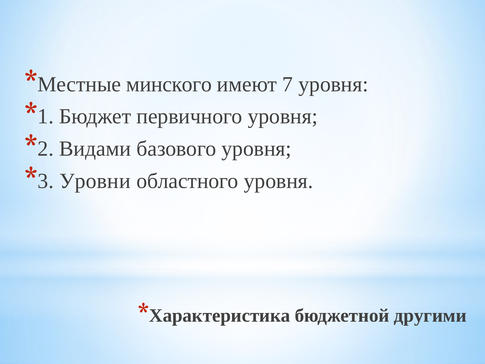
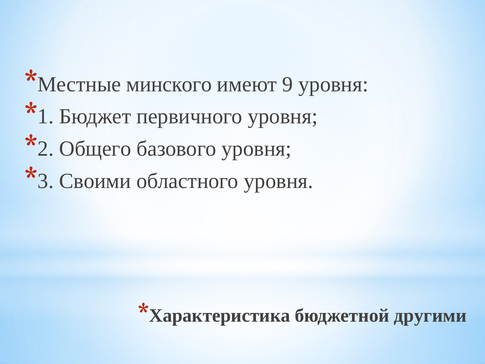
7: 7 -> 9
Видами: Видами -> Общего
Уровни: Уровни -> Своими
